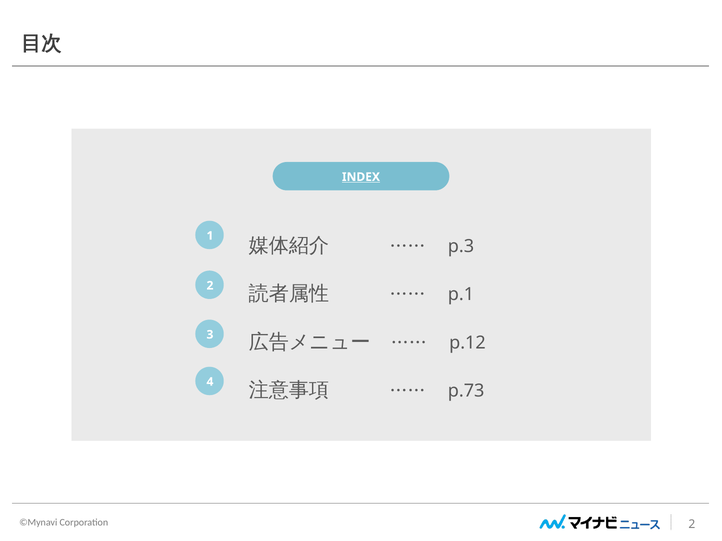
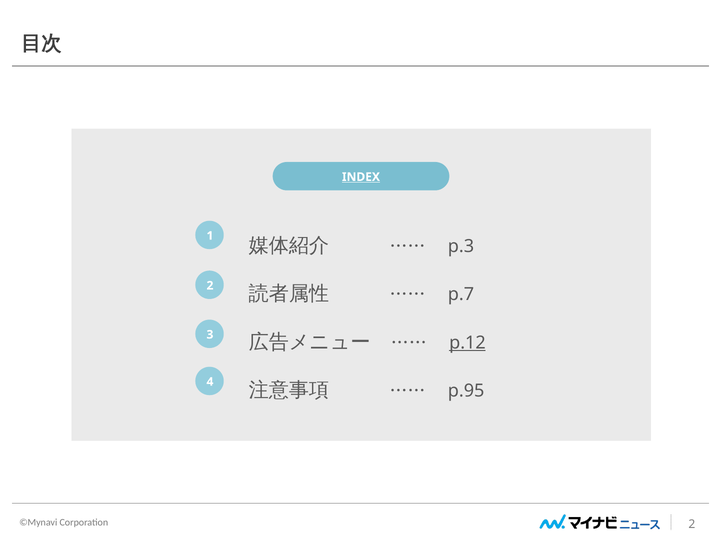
p.1: p.1 -> p.7
p.12 underline: none -> present
p.73: p.73 -> p.95
